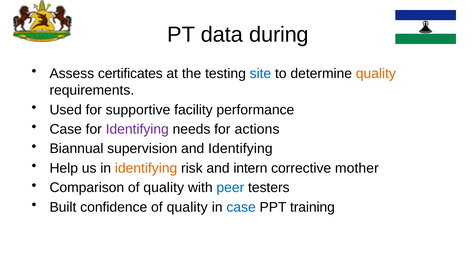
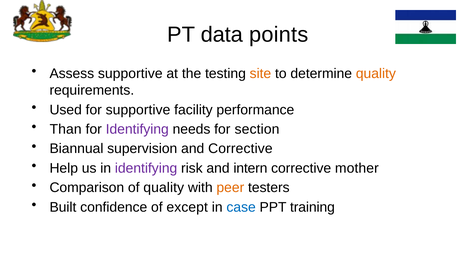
during: during -> points
Assess certificates: certificates -> supportive
site colour: blue -> orange
Case at (66, 129): Case -> Than
actions: actions -> section
and Identifying: Identifying -> Corrective
identifying at (146, 168) colour: orange -> purple
peer colour: blue -> orange
confidence of quality: quality -> except
